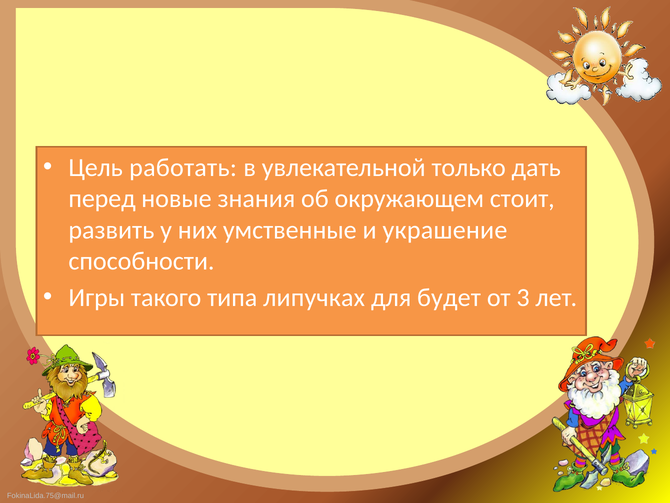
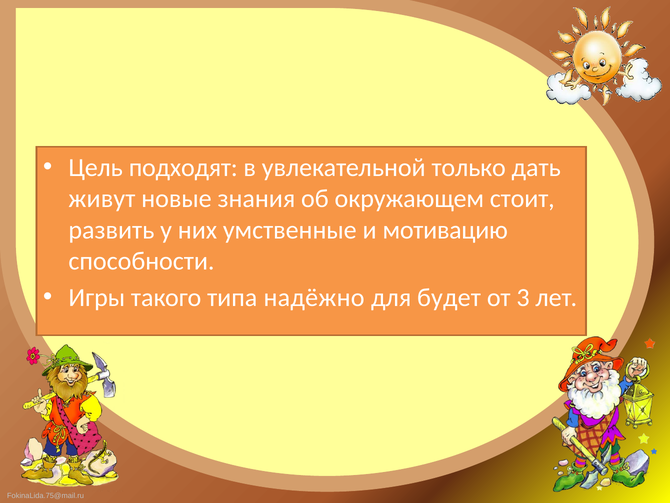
работать: работать -> подходят
перед: перед -> живут
украшение: украшение -> мотивацию
липучках: липучках -> надёжно
